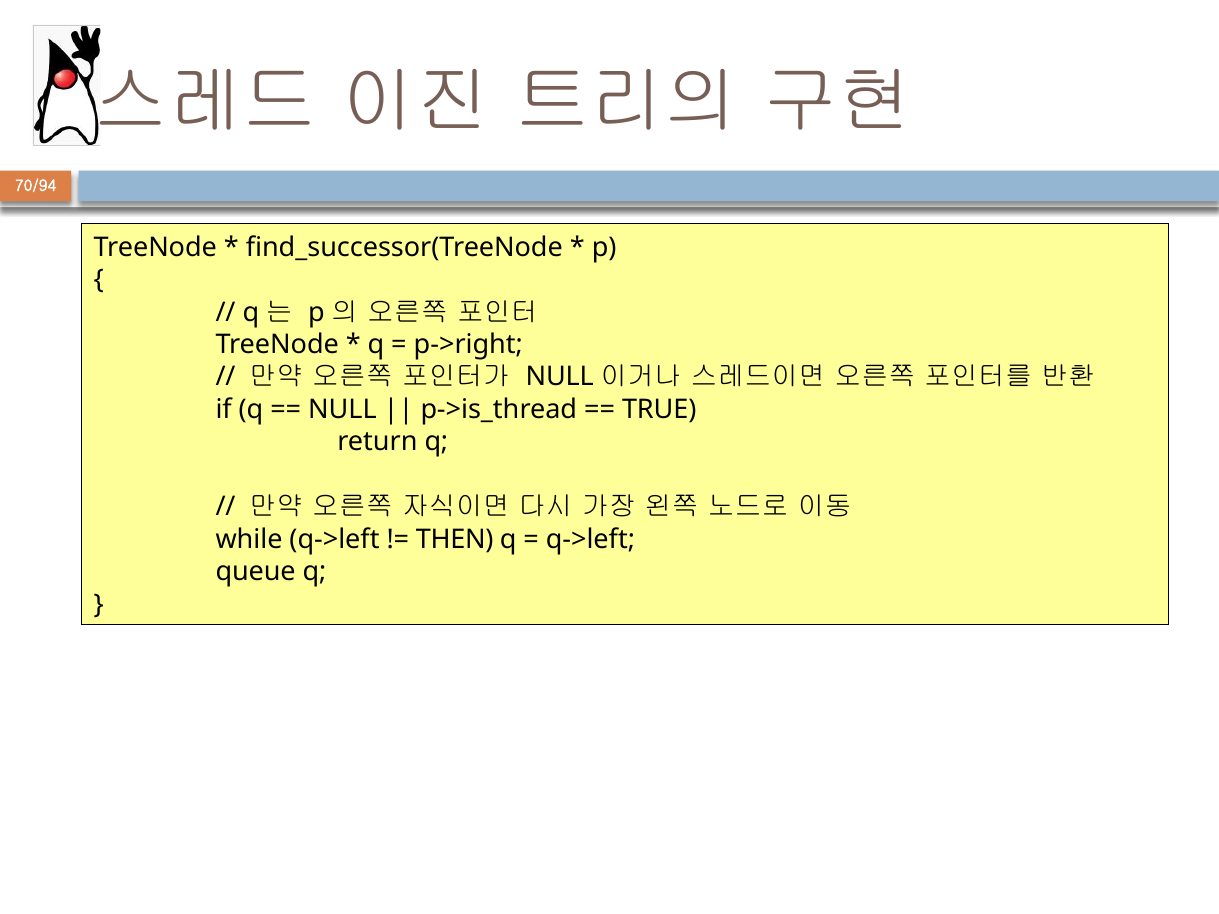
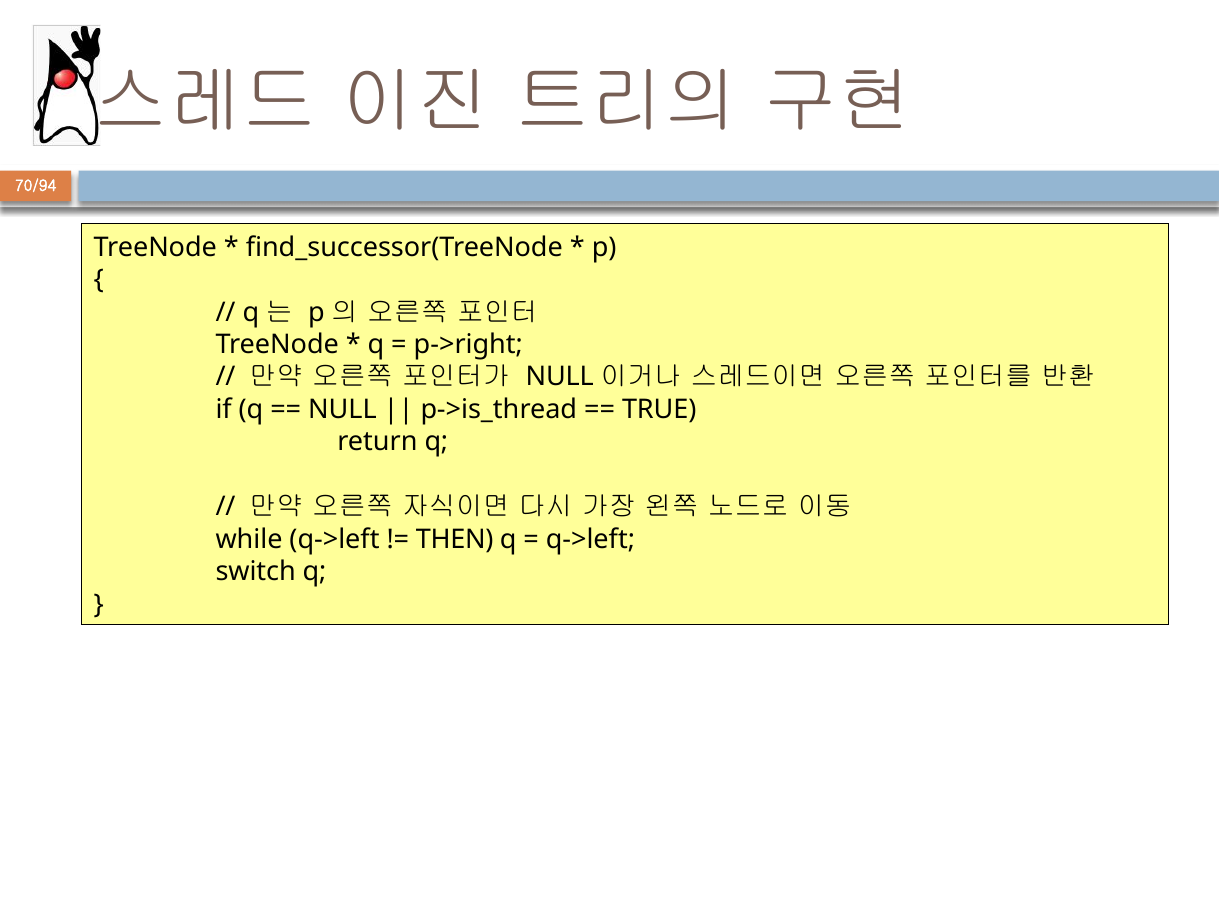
queue: queue -> switch
